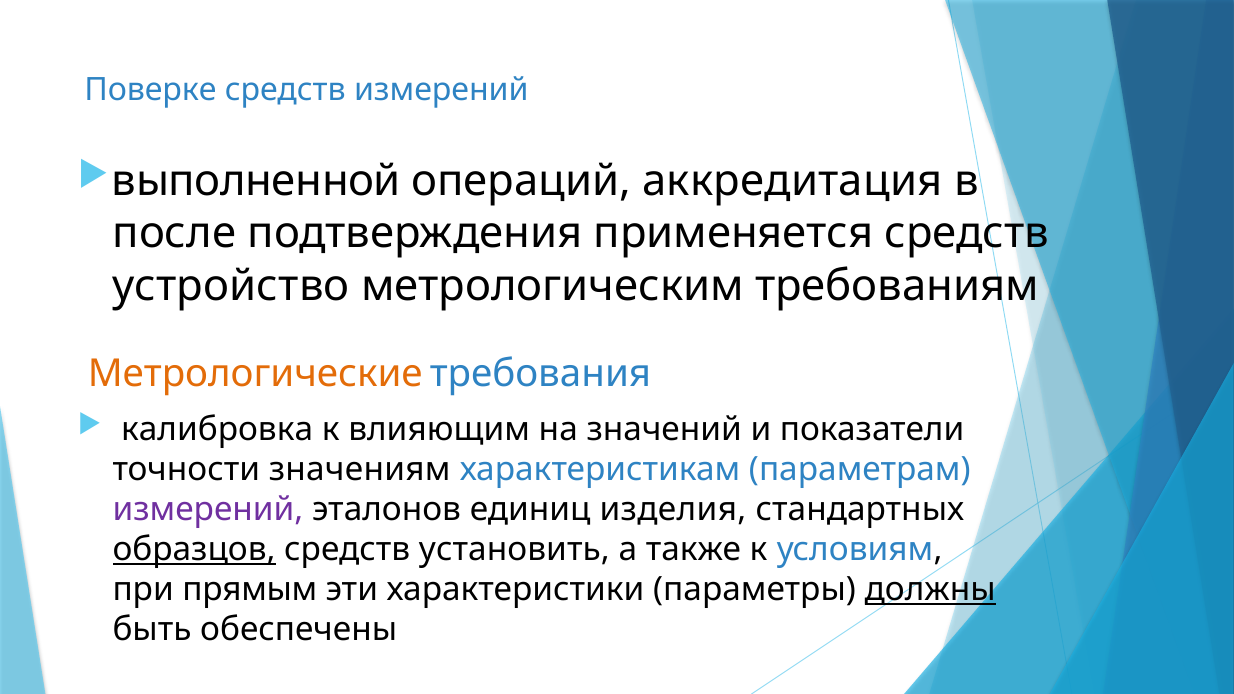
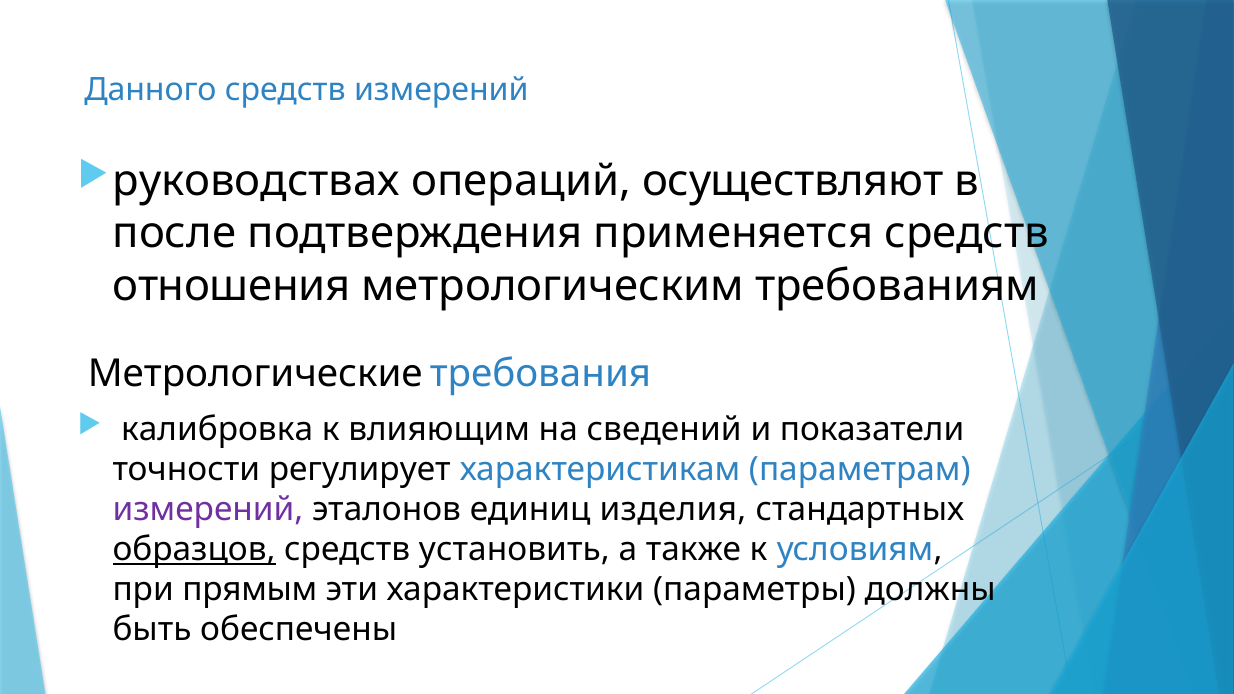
Поверке: Поверке -> Данного
выполненной: выполненной -> руководствах
аккредитация: аккредитация -> осуществляют
устройство: устройство -> отношения
Метрологические colour: orange -> black
значений: значений -> сведений
значениям: значениям -> регулирует
должны underline: present -> none
